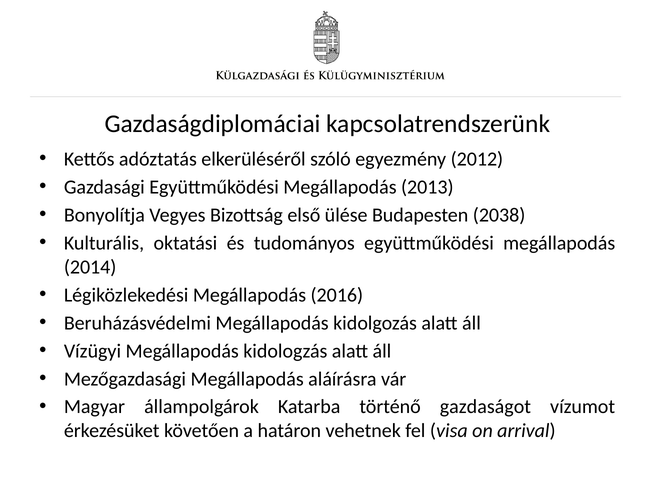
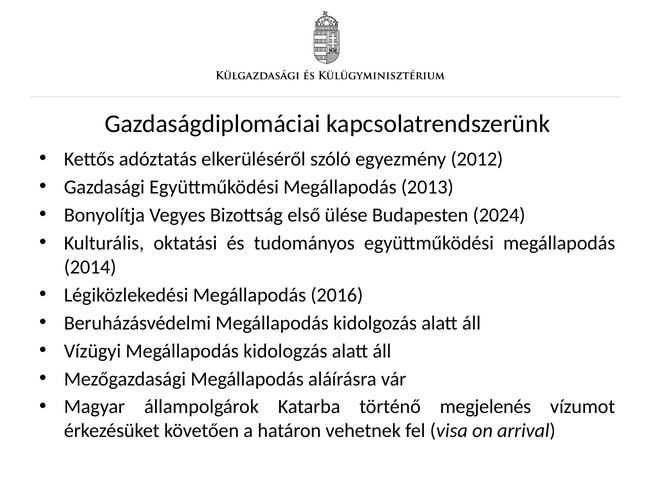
2038: 2038 -> 2024
gazdaságot: gazdaságot -> megjelenés
